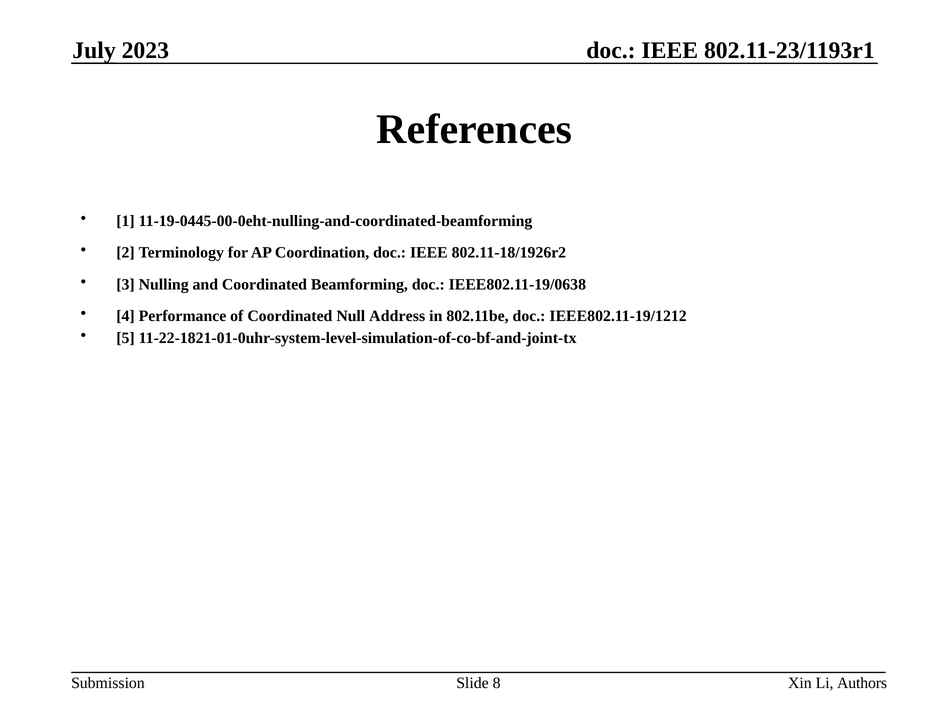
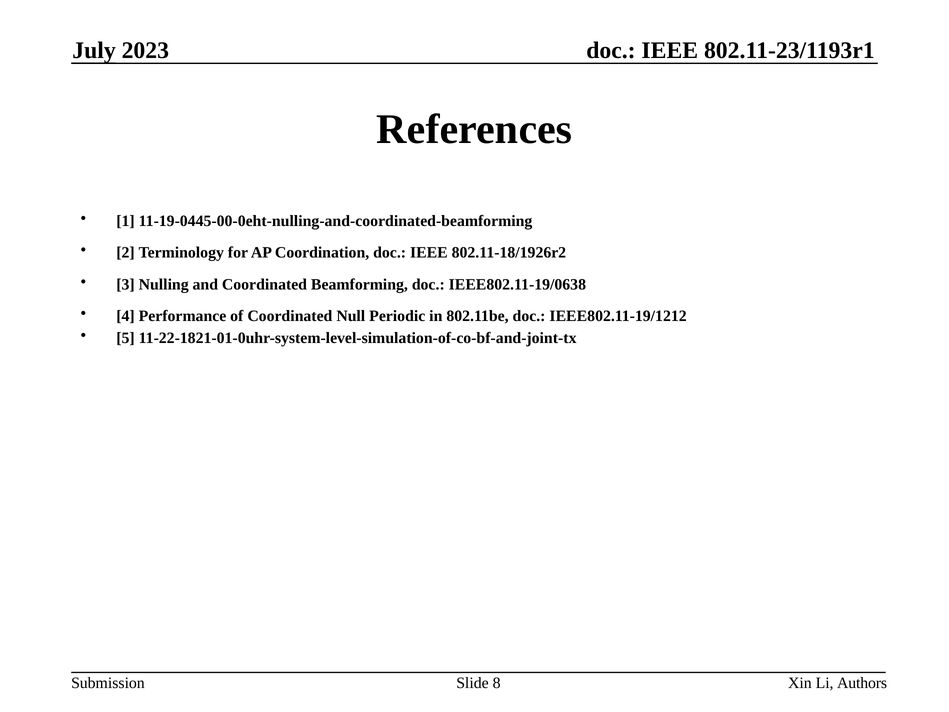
Address: Address -> Periodic
